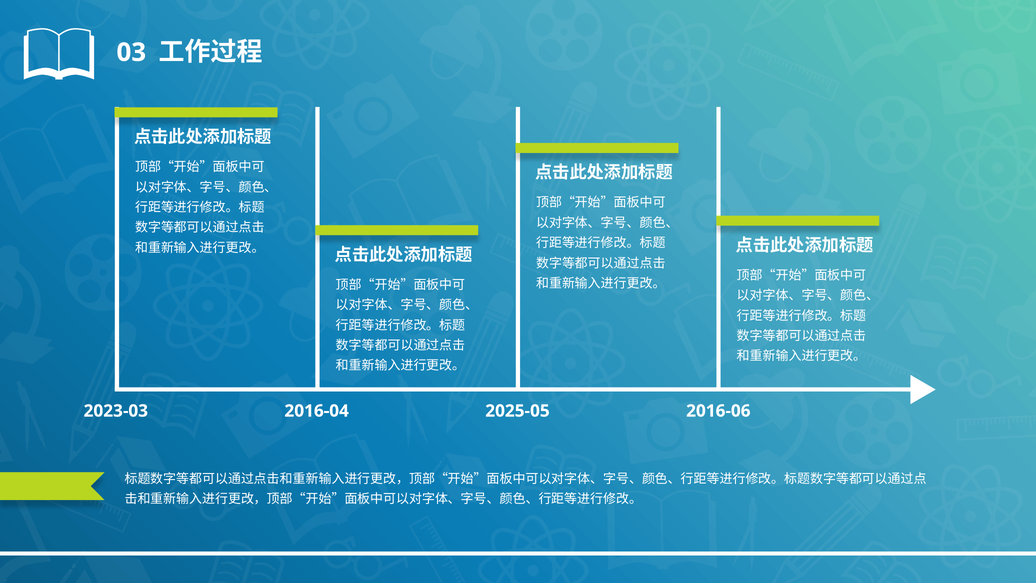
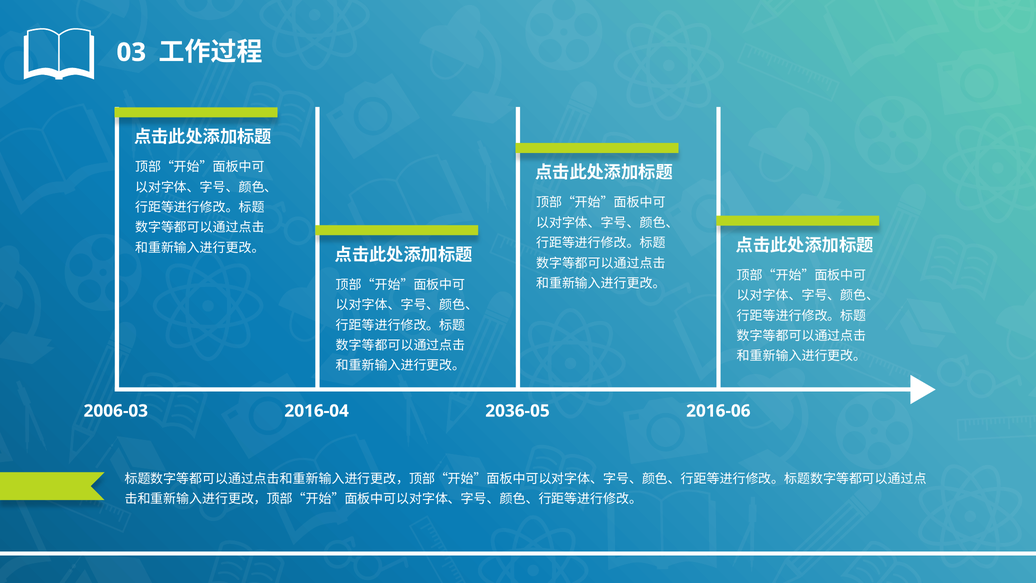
2023-03: 2023-03 -> 2006-03
2025-05: 2025-05 -> 2036-05
